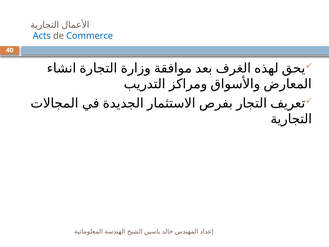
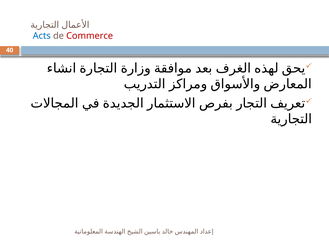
Commerce colour: blue -> red
